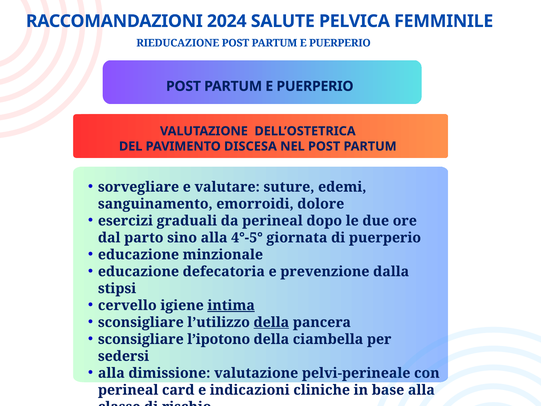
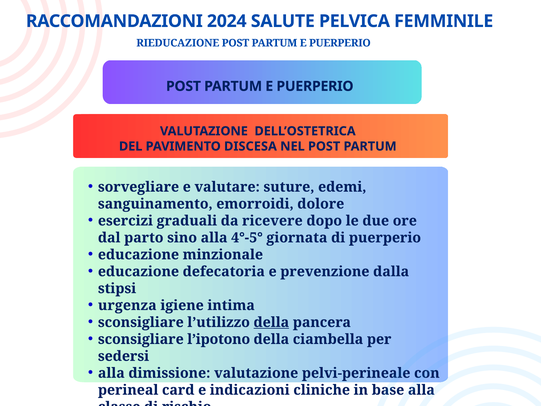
da perineal: perineal -> ricevere
cervello: cervello -> urgenza
intima underline: present -> none
